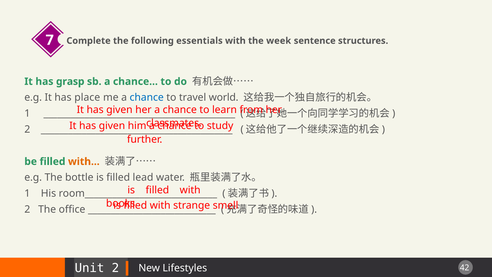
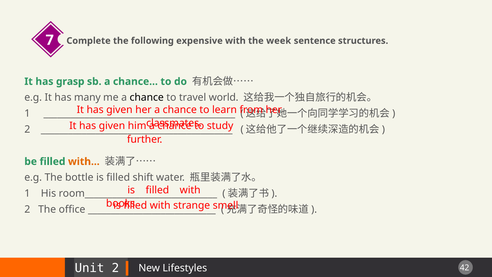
essentials: essentials -> expensive
place: place -> many
chance at (147, 97) colour: blue -> black
lead: lead -> shift
